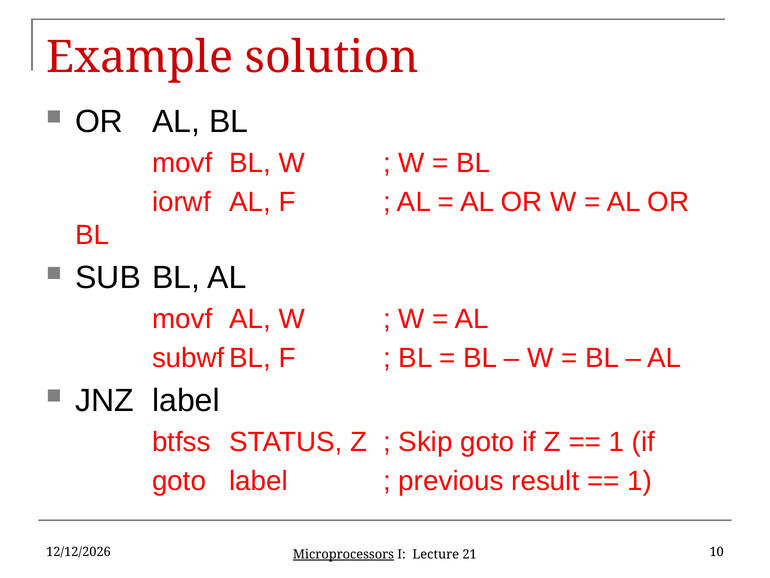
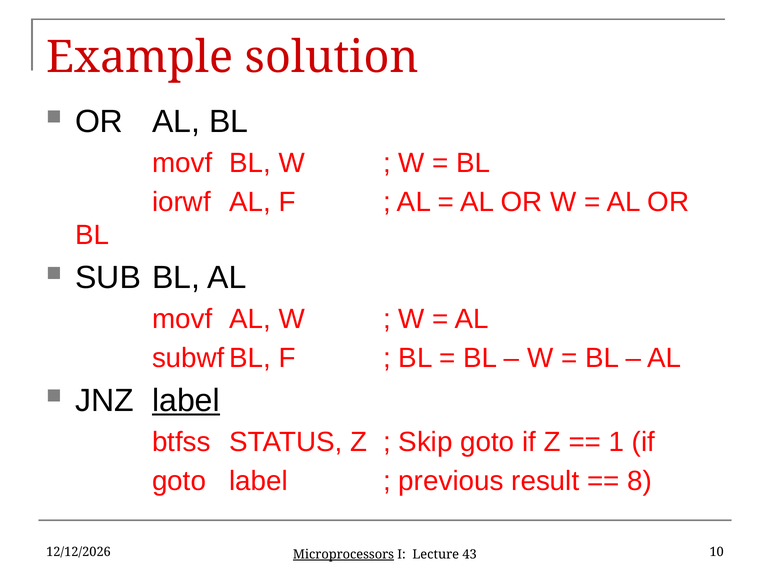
label at (186, 400) underline: none -> present
1 at (640, 480): 1 -> 8
21: 21 -> 43
